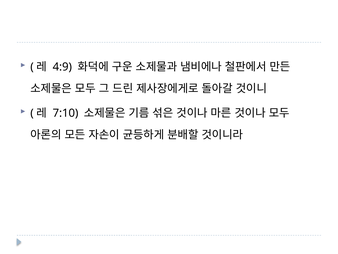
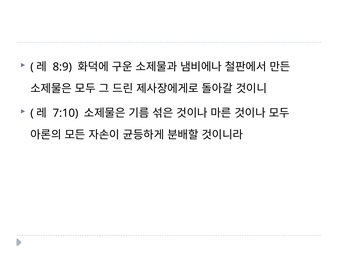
4:9: 4:9 -> 8:9
